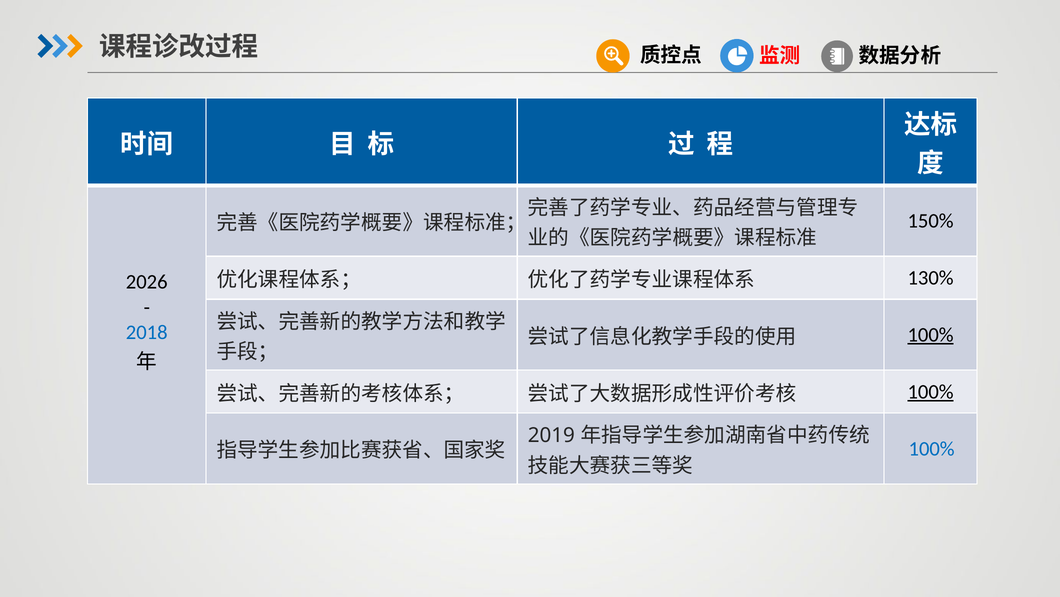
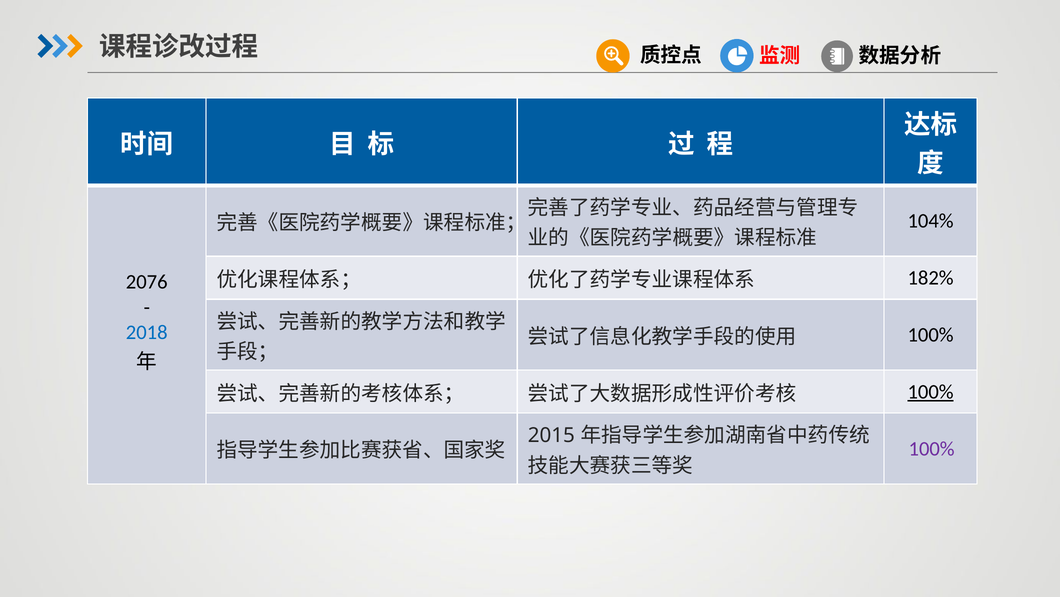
150%: 150% -> 104%
130%: 130% -> 182%
2026: 2026 -> 2076
100% at (931, 334) underline: present -> none
2019: 2019 -> 2015
100% at (932, 448) colour: blue -> purple
